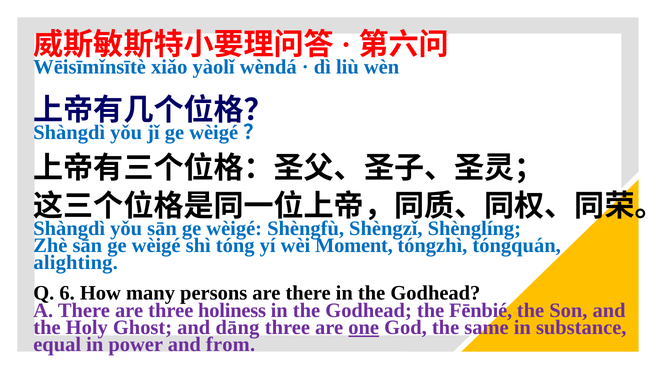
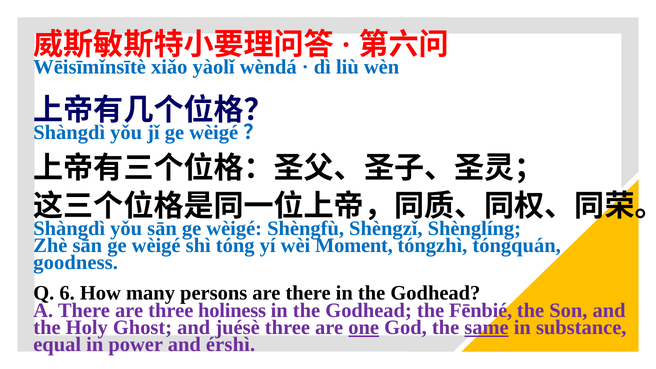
alighting: alighting -> goodness
dāng: dāng -> juésè
same underline: none -> present
from: from -> érshì
